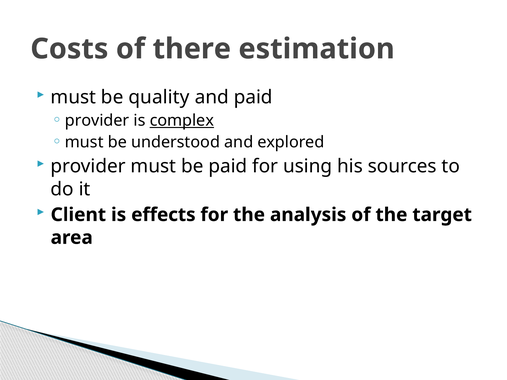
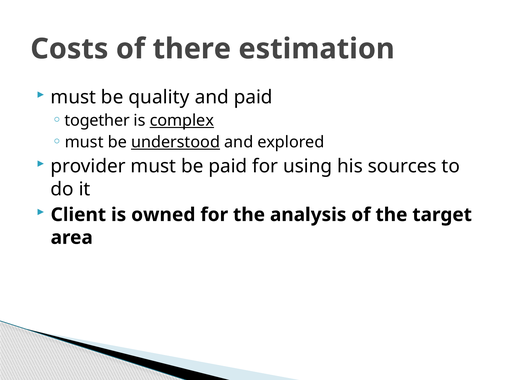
provider at (97, 121): provider -> together
understood underline: none -> present
effects: effects -> owned
